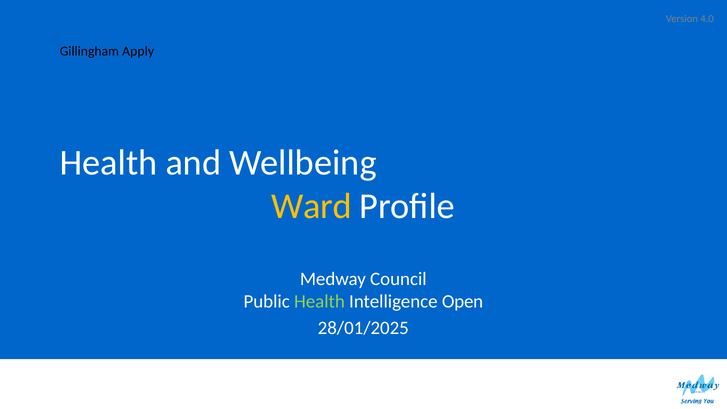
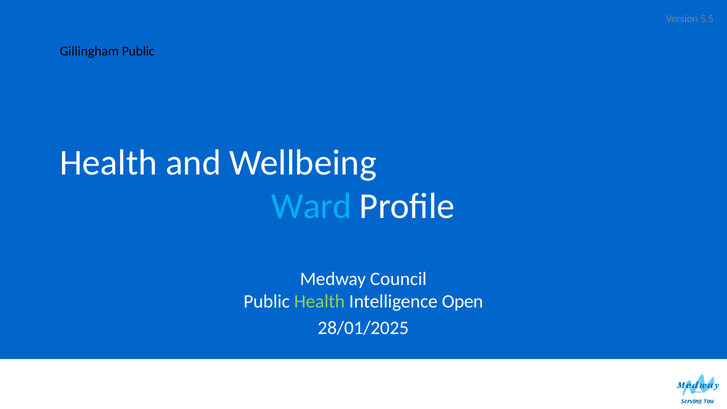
4.0: 4.0 -> 5.5
Gillingham Apply: Apply -> Public
Ward colour: yellow -> light blue
